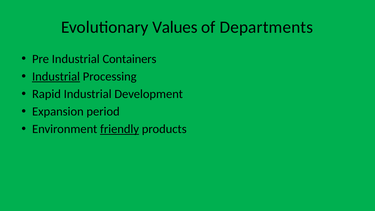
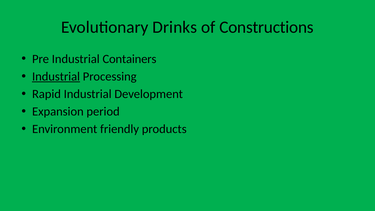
Values: Values -> Drinks
Departments: Departments -> Constructions
friendly underline: present -> none
